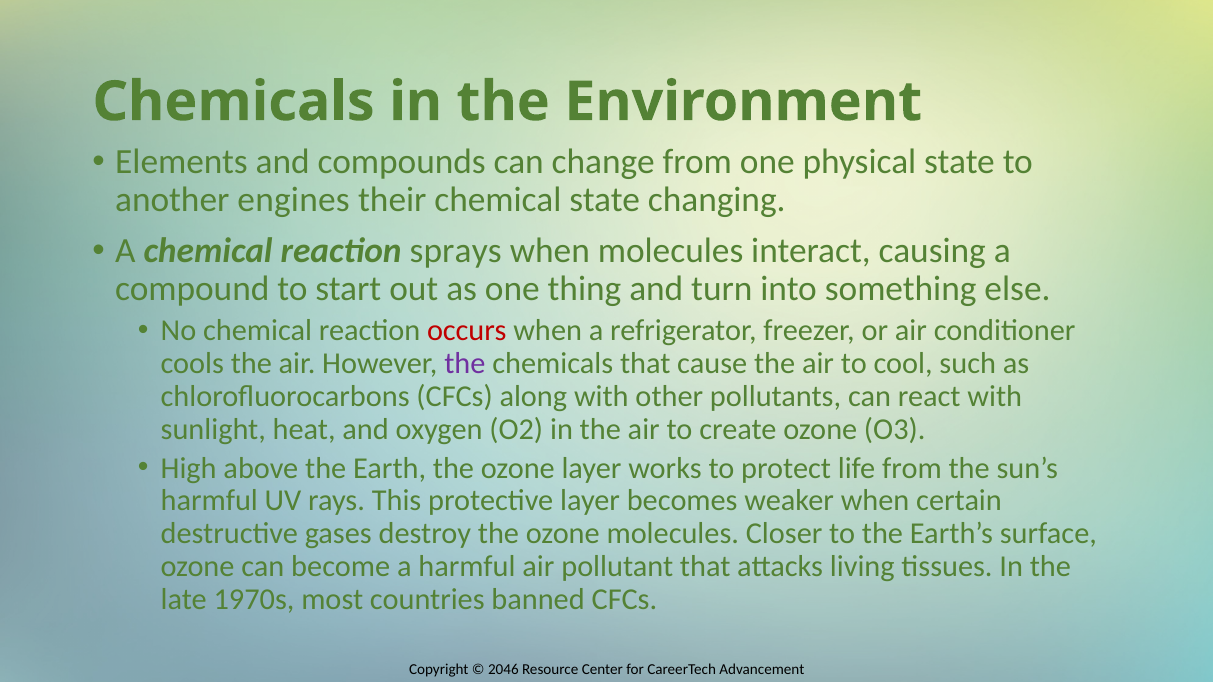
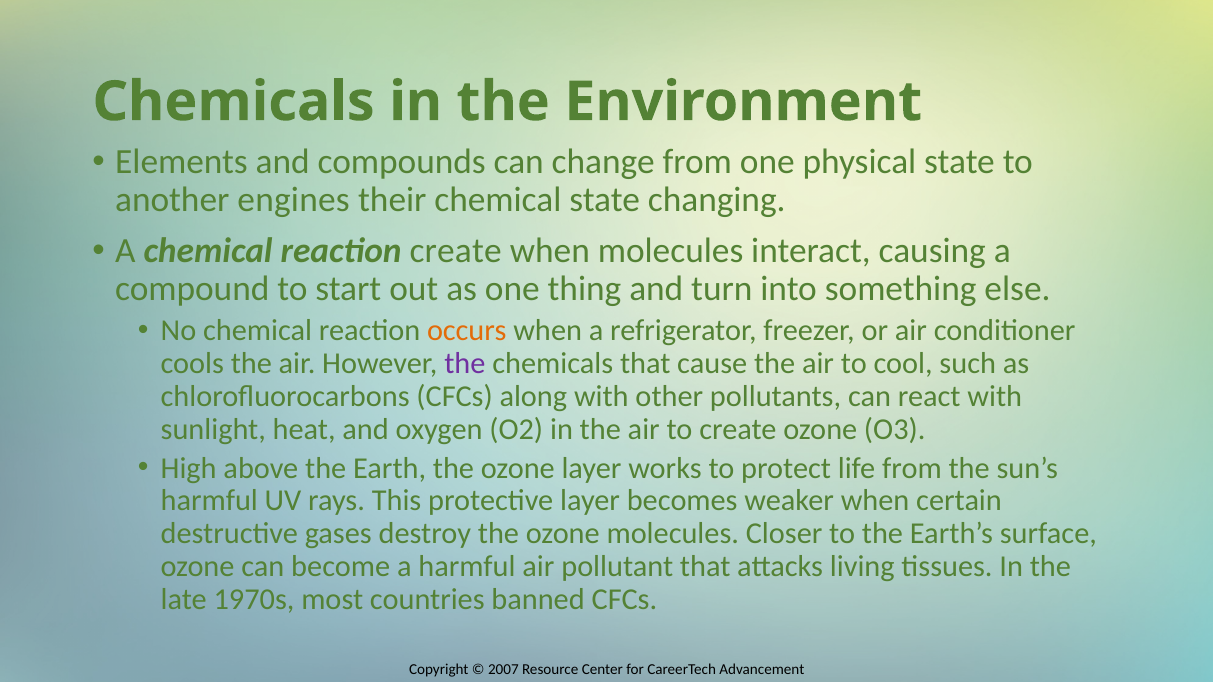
reaction sprays: sprays -> create
occurs colour: red -> orange
2046: 2046 -> 2007
